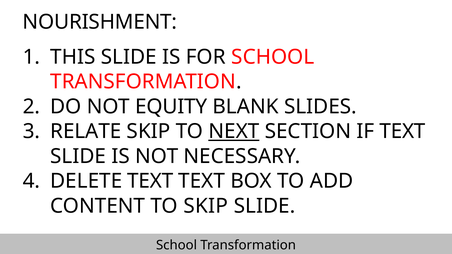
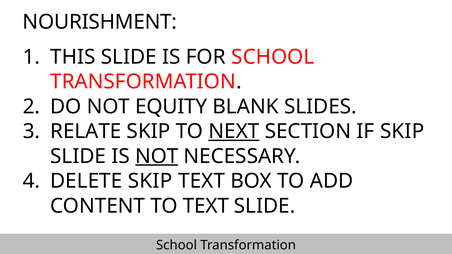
IF TEXT: TEXT -> SKIP
NOT at (157, 156) underline: none -> present
DELETE TEXT: TEXT -> SKIP
TO SKIP: SKIP -> TEXT
